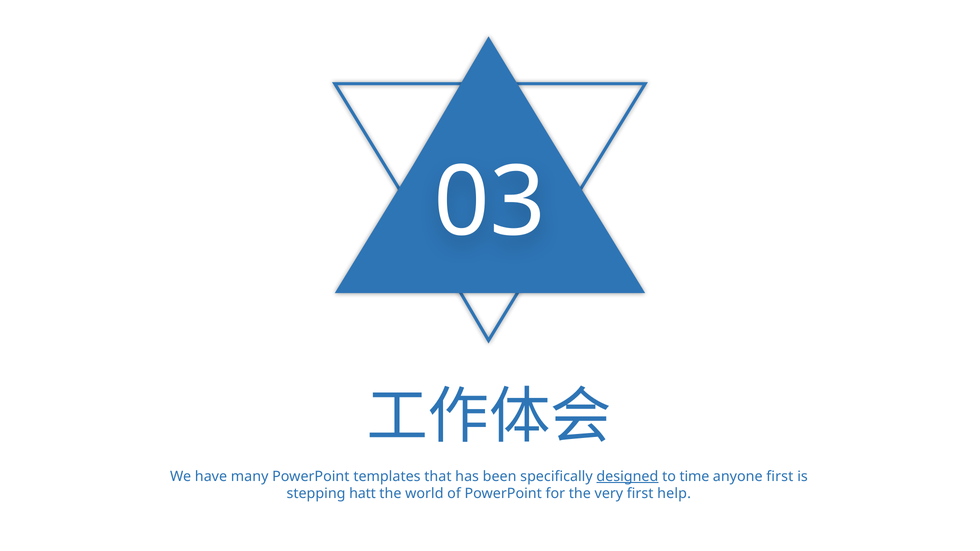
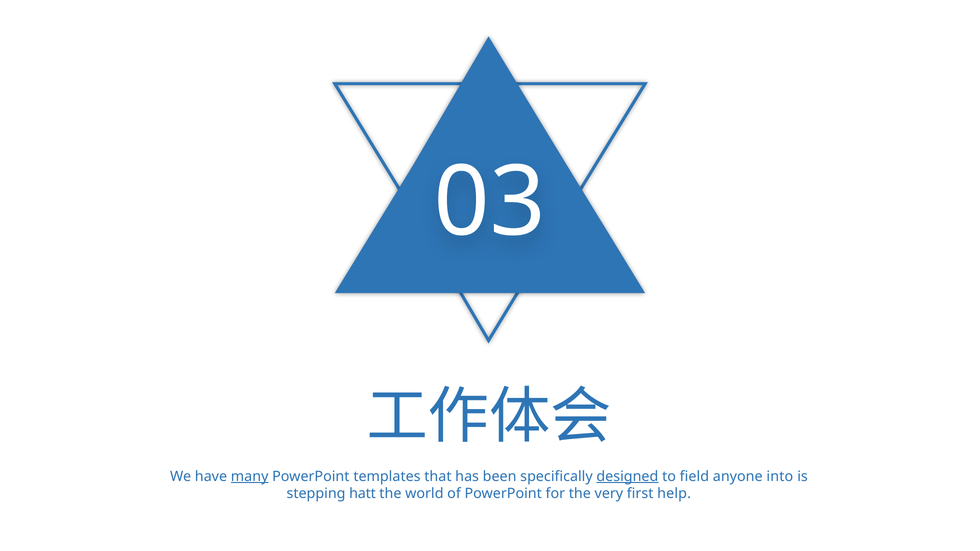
many underline: none -> present
time: time -> field
anyone first: first -> into
